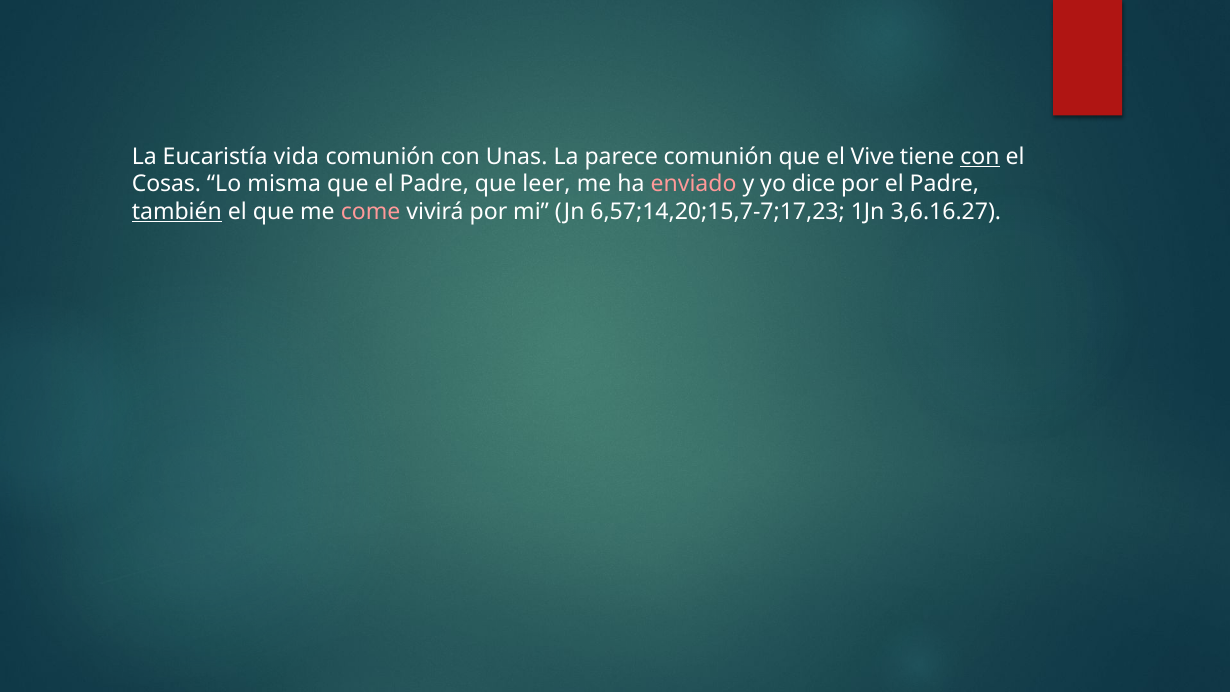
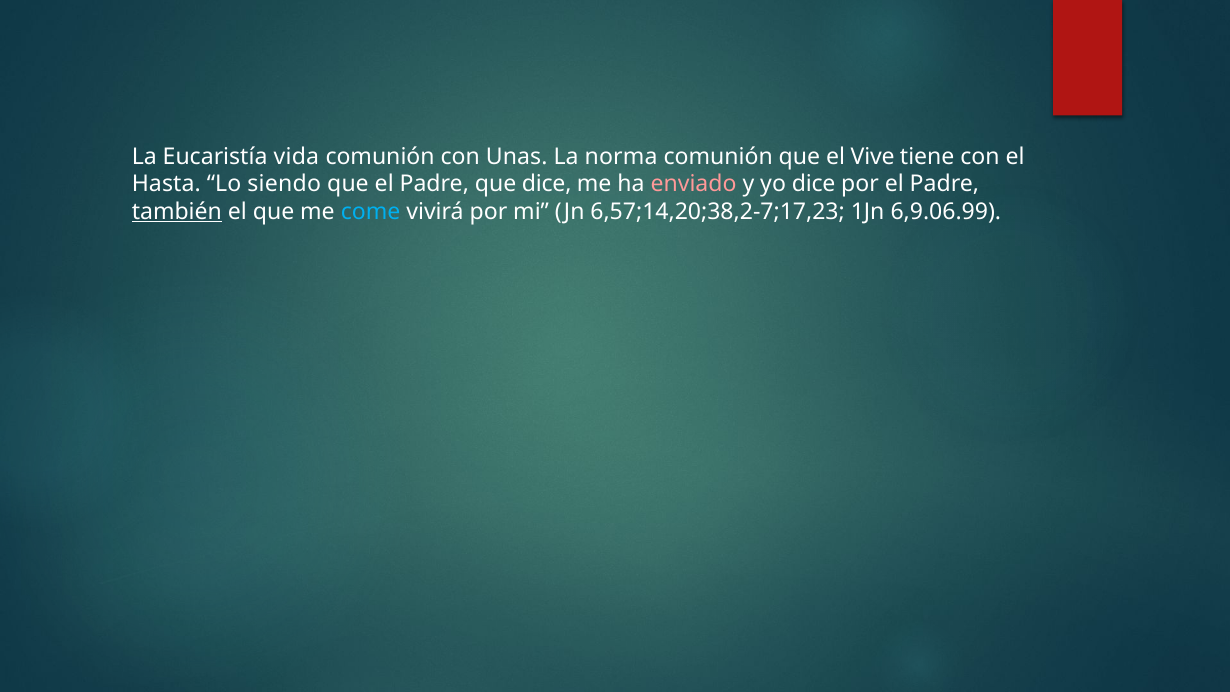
parece: parece -> norma
con at (980, 156) underline: present -> none
Cosas: Cosas -> Hasta
misma: misma -> siendo
que leer: leer -> dice
come colour: pink -> light blue
6,57;14,20;15,7-7;17,23: 6,57;14,20;15,7-7;17,23 -> 6,57;14,20;38,2-7;17,23
3,6.16.27: 3,6.16.27 -> 6,9.06.99
